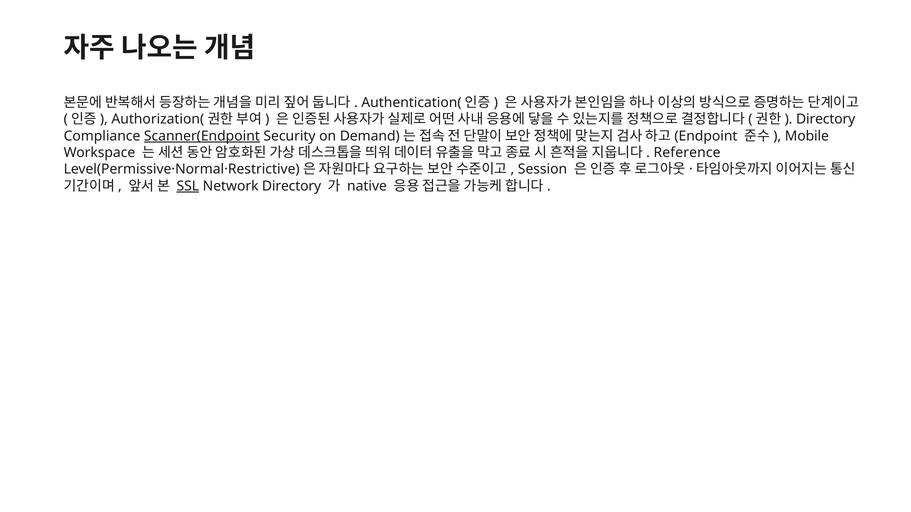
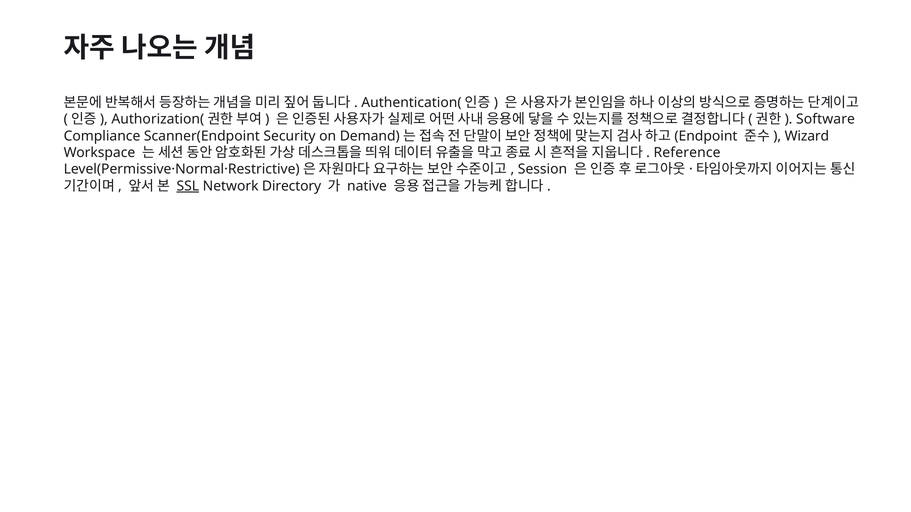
Directory at (826, 119): Directory -> Software
Scanner(Endpoint underline: present -> none
Mobile: Mobile -> Wizard
